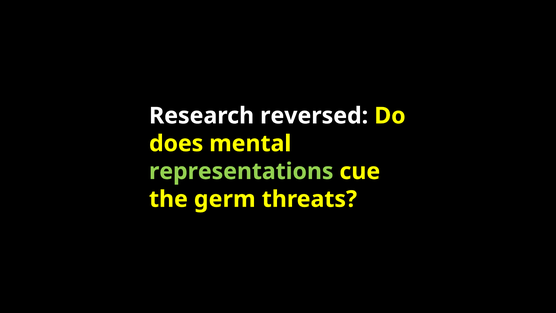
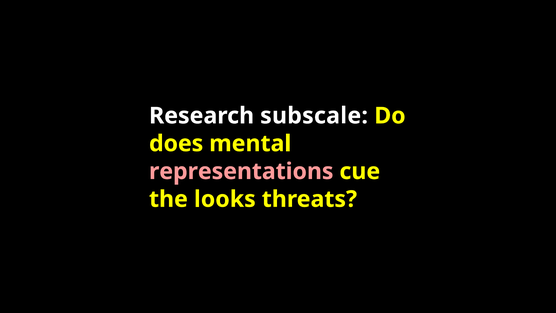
reversed: reversed -> subscale
representations colour: light green -> pink
germ: germ -> looks
